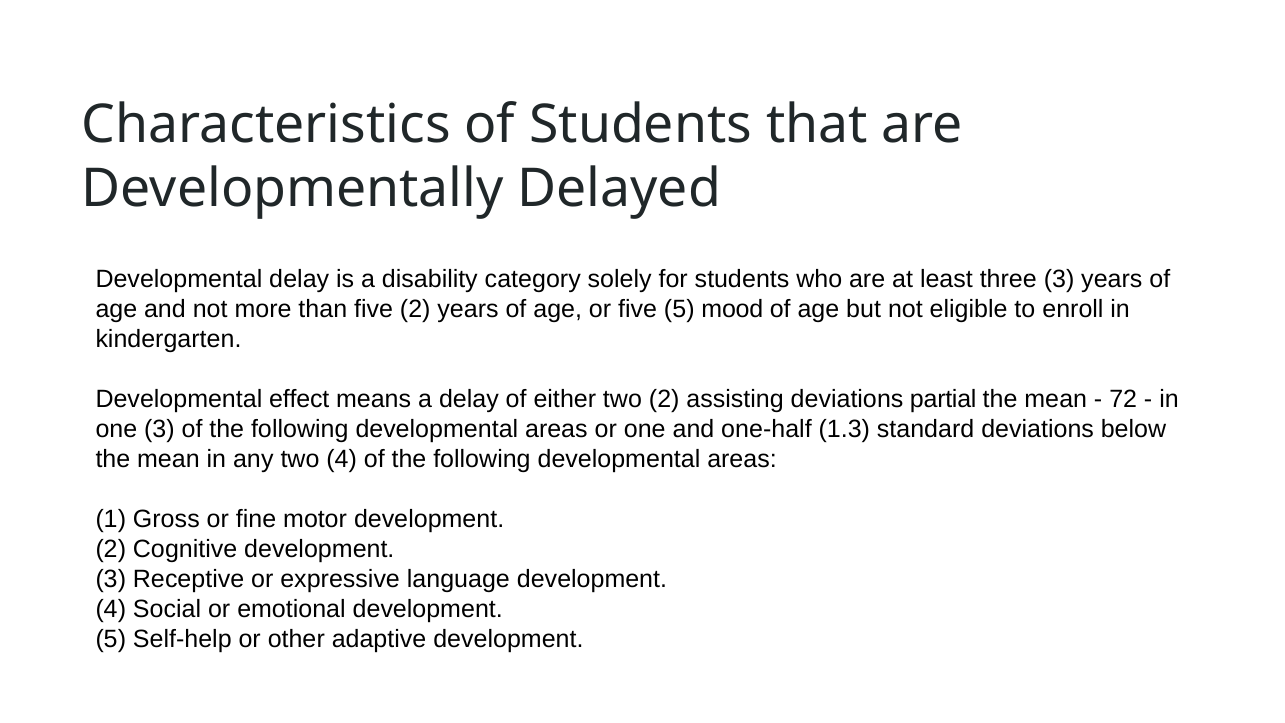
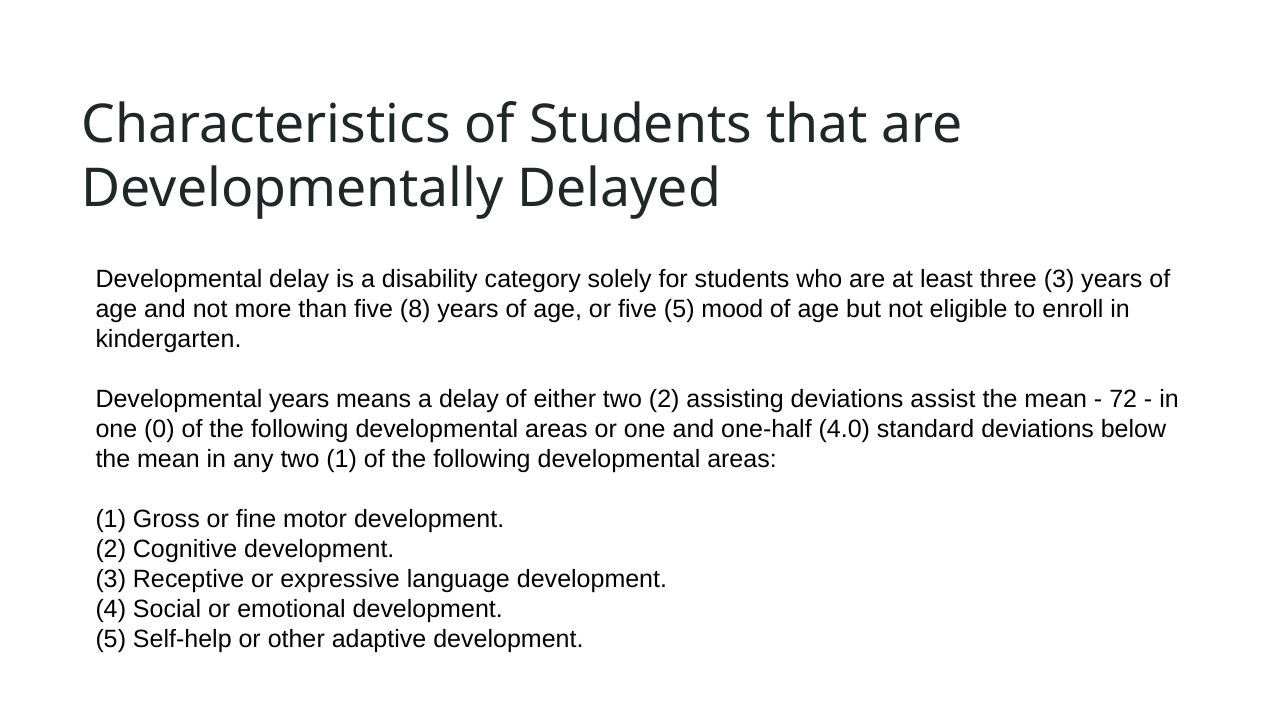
five 2: 2 -> 8
Developmental effect: effect -> years
partial: partial -> assist
one 3: 3 -> 0
1.3: 1.3 -> 4.0
two 4: 4 -> 1
